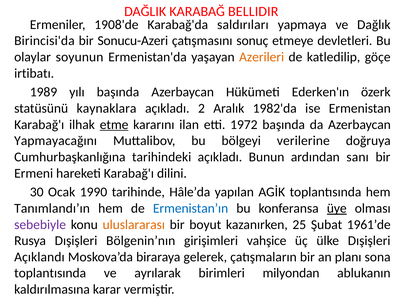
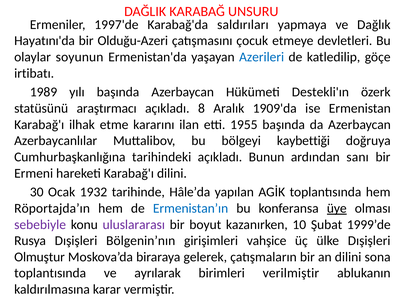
BELLIDIR: BELLIDIR -> UNSURU
1908'de: 1908'de -> 1997'de
Birincisi'da: Birincisi'da -> Hayatını'da
Sonucu-Azeri: Sonucu-Azeri -> Olduğu-Azeri
sonuç: sonuç -> çocuk
Azerileri colour: orange -> blue
Ederken'ın: Ederken'ın -> Destekli'ın
kaynaklara: kaynaklara -> araştırmacı
2: 2 -> 8
1982'da: 1982'da -> 1909'da
etme underline: present -> none
1972: 1972 -> 1955
Yapmayacağını: Yapmayacağını -> Azerbaycanlılar
verilerine: verilerine -> kaybettiği
1990: 1990 -> 1932
Tanımlandı’ın: Tanımlandı’ın -> Röportajda’ın
uluslararası colour: orange -> purple
25: 25 -> 10
1961’de: 1961’de -> 1999’de
Açıklandı: Açıklandı -> Olmuştur
an planı: planı -> dilini
milyondan: milyondan -> verilmiştir
